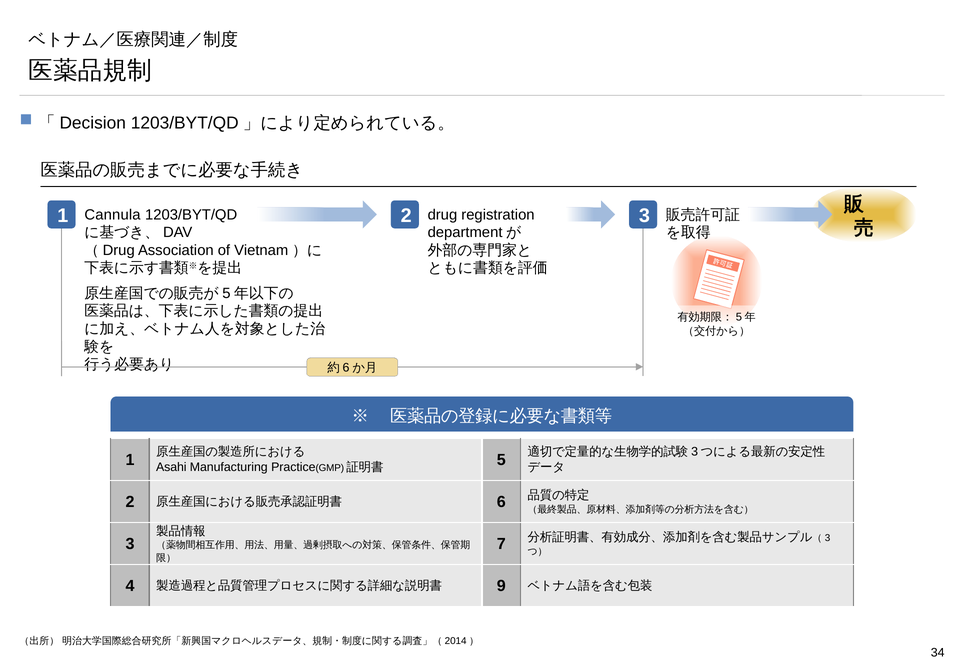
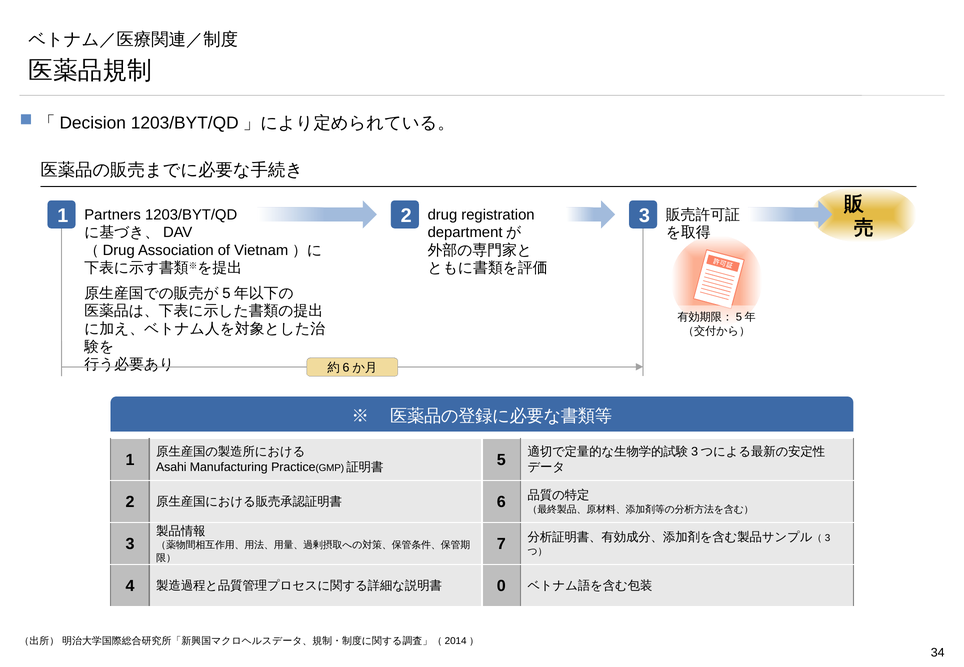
Cannula: Cannula -> Partners
9: 9 -> 0
